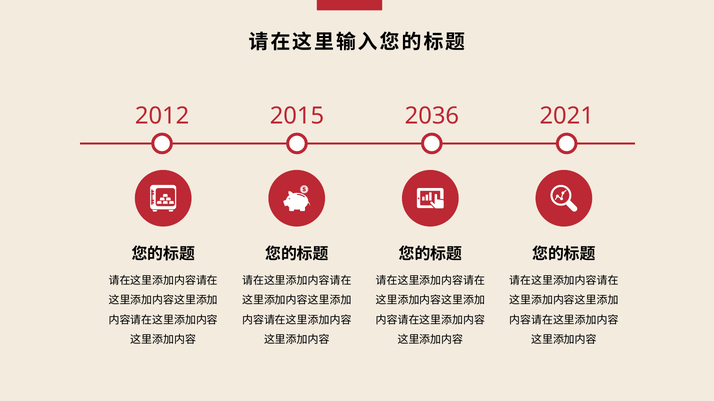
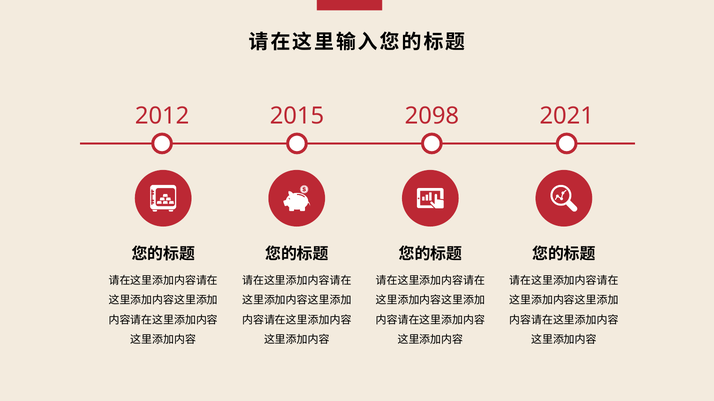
2036: 2036 -> 2098
